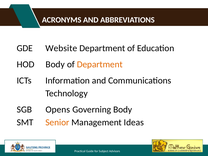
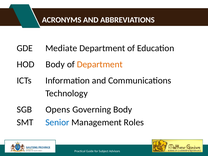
Website: Website -> Mediate
Senior colour: orange -> blue
Ideas: Ideas -> Roles
